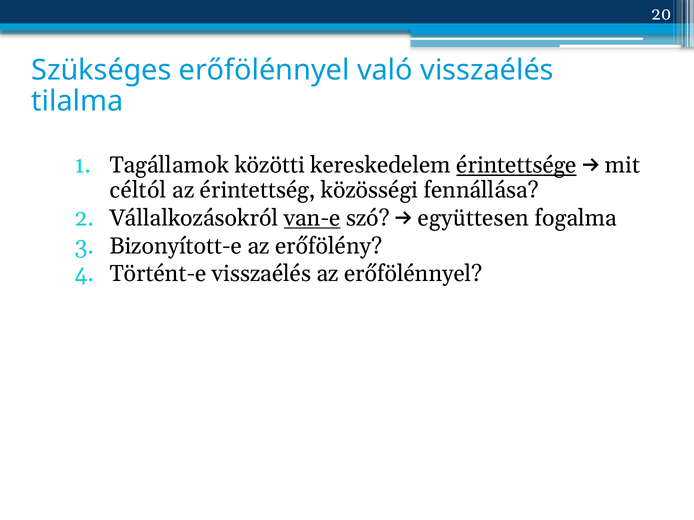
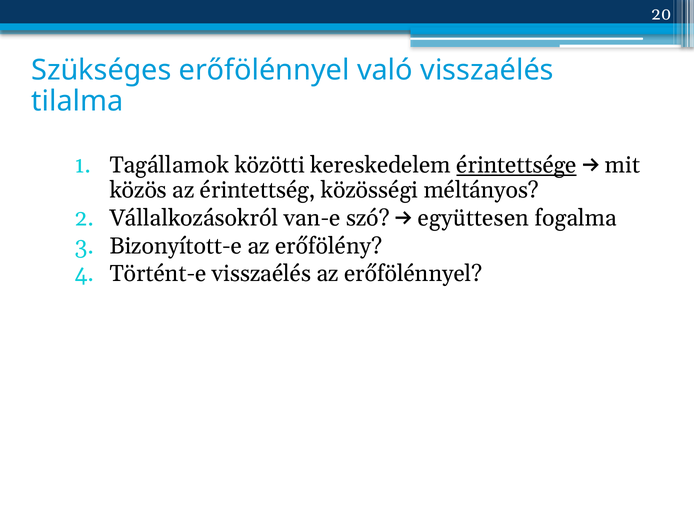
céltól: céltól -> közös
fennállása: fennállása -> méltányos
van-e underline: present -> none
